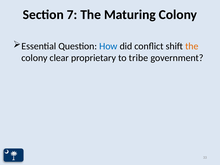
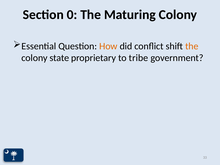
7: 7 -> 0
How colour: blue -> orange
clear: clear -> state
